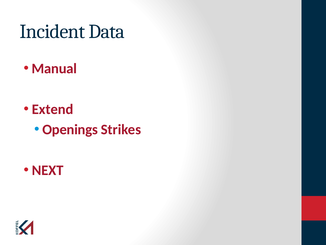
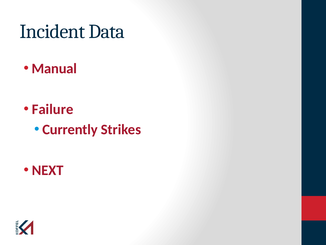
Extend: Extend -> Failure
Openings: Openings -> Currently
